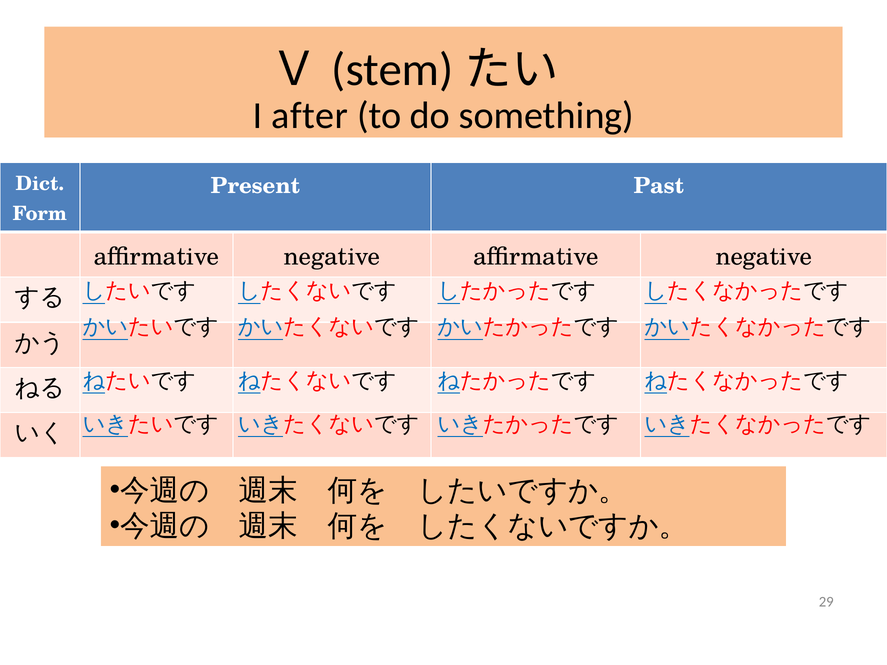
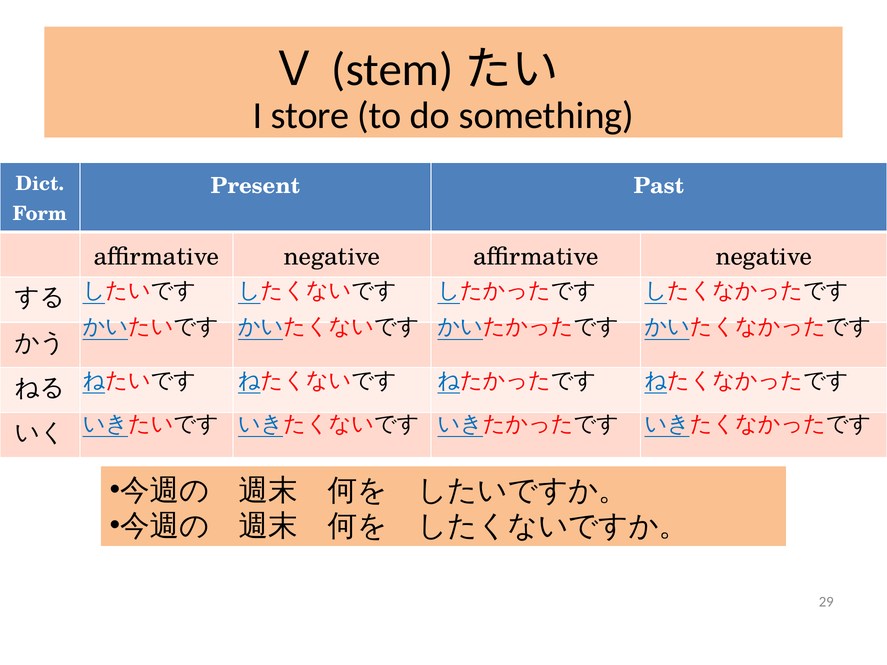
after: after -> store
